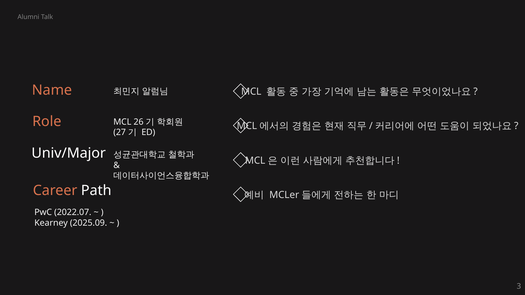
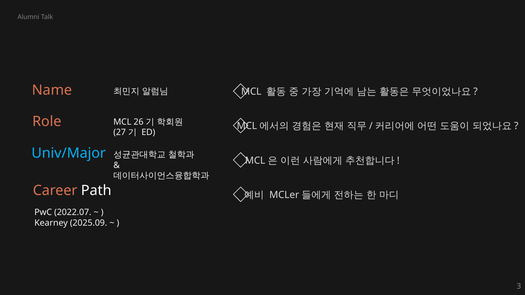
Univ/Major colour: white -> light blue
